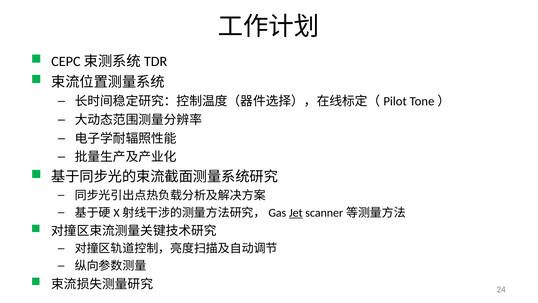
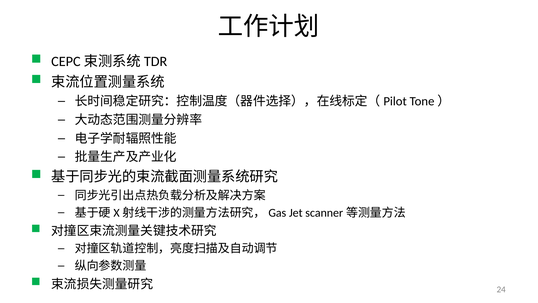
Jet underline: present -> none
